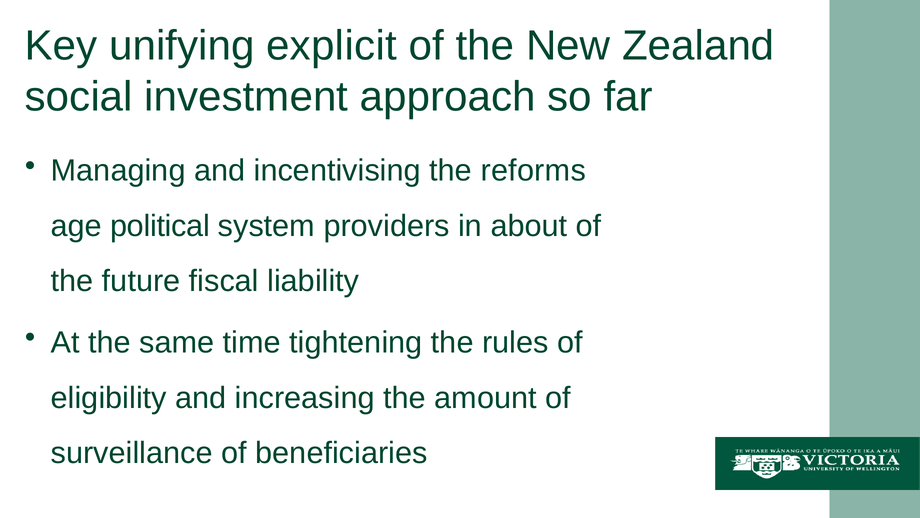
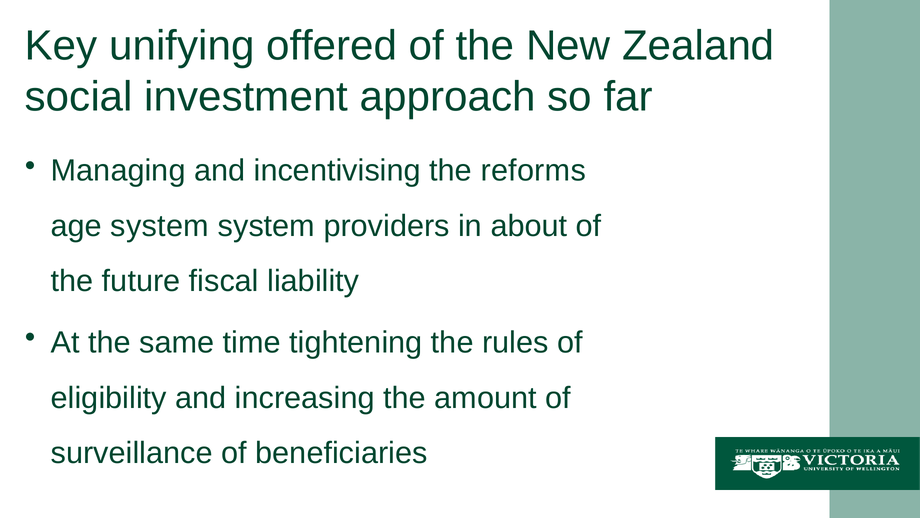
explicit: explicit -> offered
age political: political -> system
